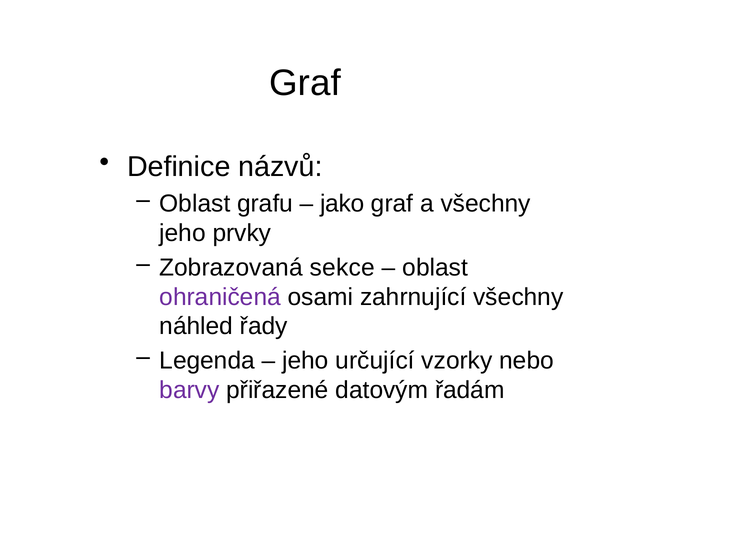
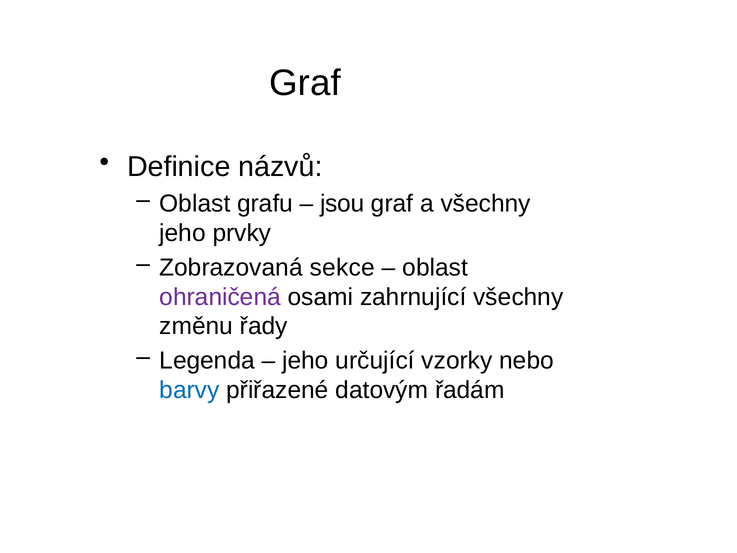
jako: jako -> jsou
náhled: náhled -> změnu
barvy colour: purple -> blue
